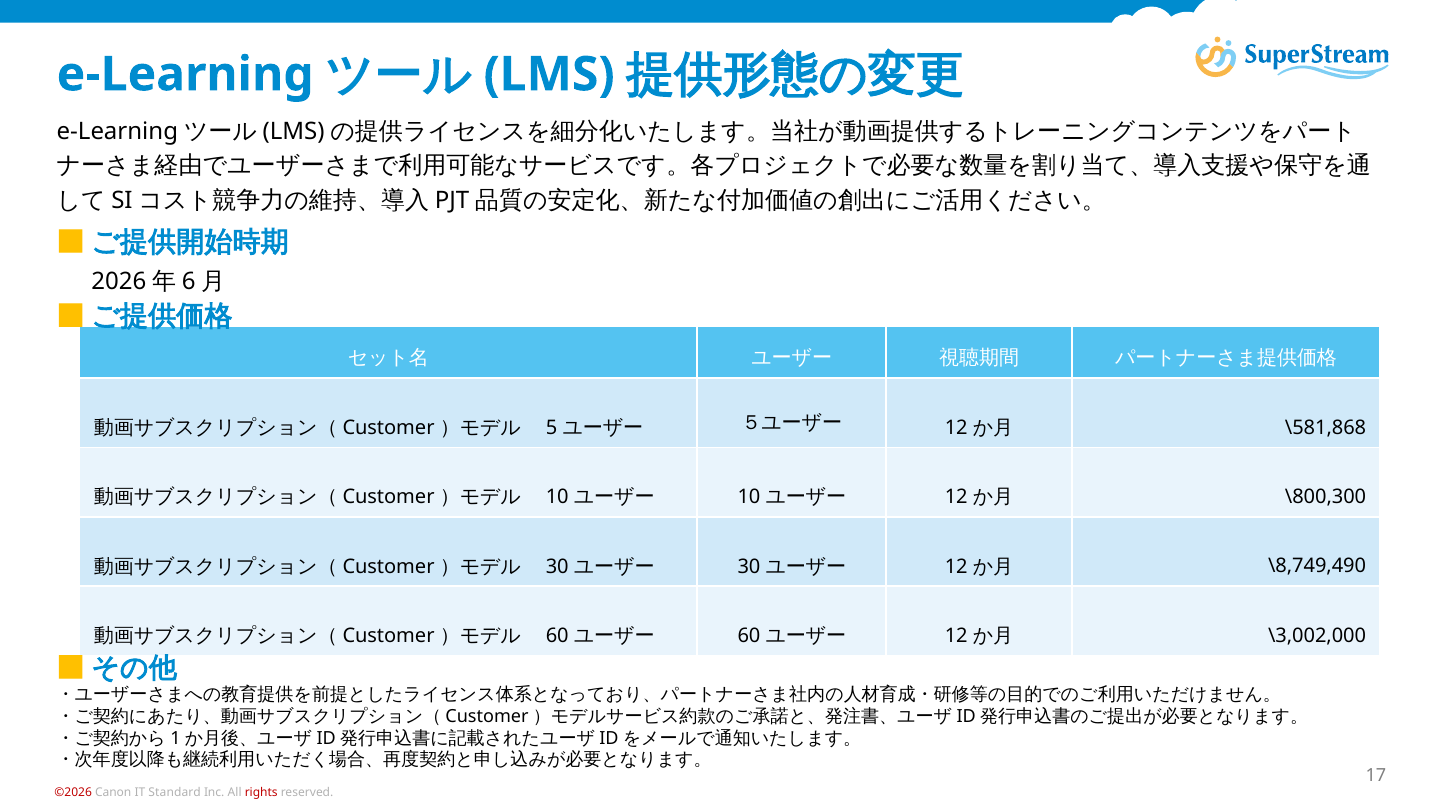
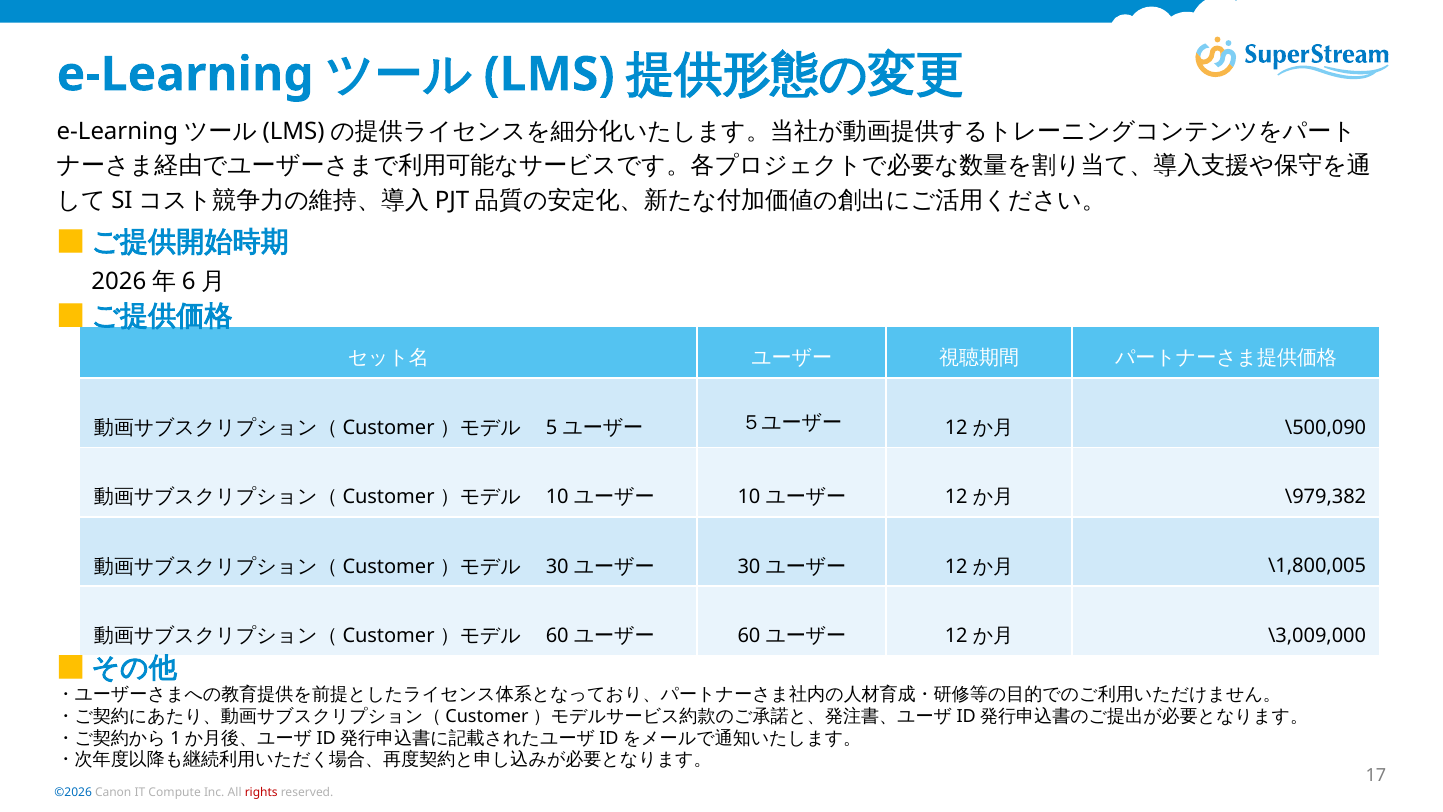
\581,868: \581,868 -> \500,090
\800,300: \800,300 -> \979,382
\8,749,490: \8,749,490 -> \1,800,005
\3,002,000: \3,002,000 -> \3,009,000
©2026 colour: red -> blue
Standard: Standard -> Compute
